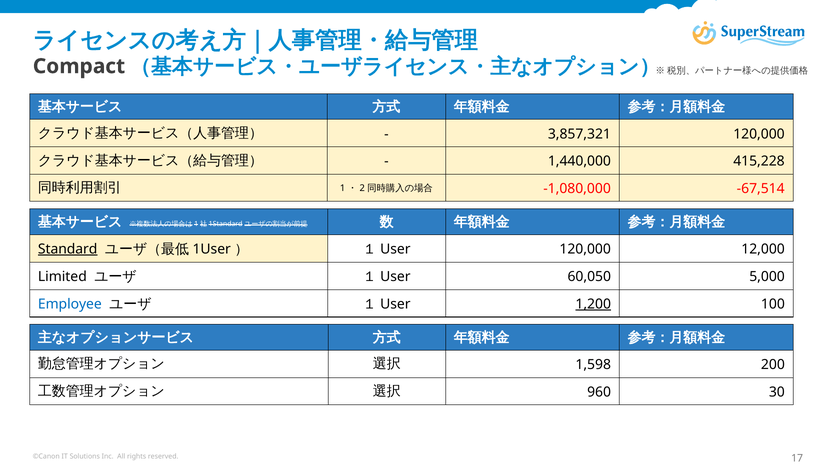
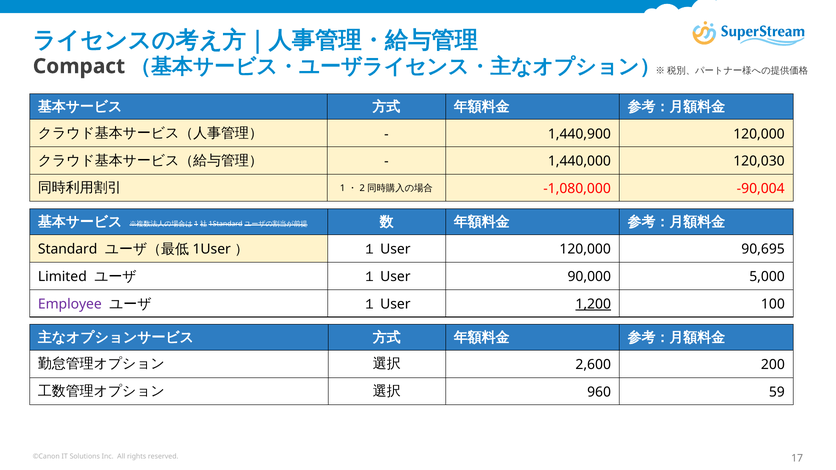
3,857,321: 3,857,321 -> 1,440,900
415,228: 415,228 -> 120,030
-67,514: -67,514 -> -90,004
Standard underline: present -> none
12,000: 12,000 -> 90,695
60,050: 60,050 -> 90,000
Employee colour: blue -> purple
1,598: 1,598 -> 2,600
30: 30 -> 59
